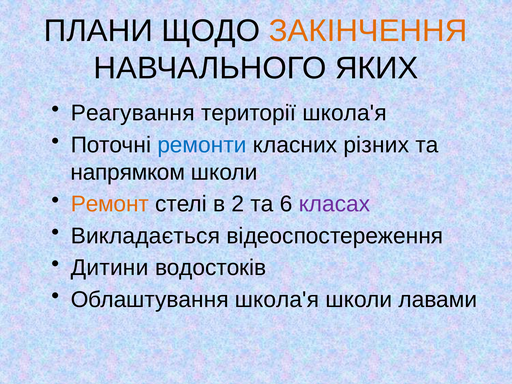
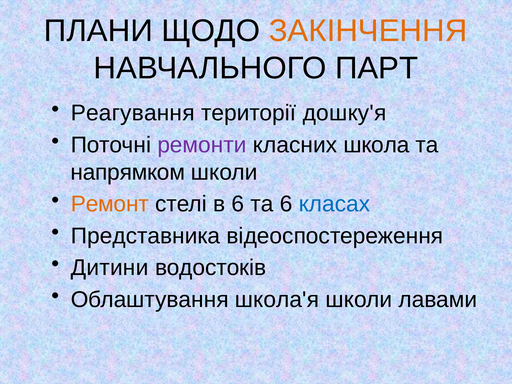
ЯКИХ: ЯКИХ -> ПАРТ
території школа'я: школа'я -> дошку'я
ремонти colour: blue -> purple
різних: різних -> школа
в 2: 2 -> 6
класах colour: purple -> blue
Викладається: Викладається -> Представника
